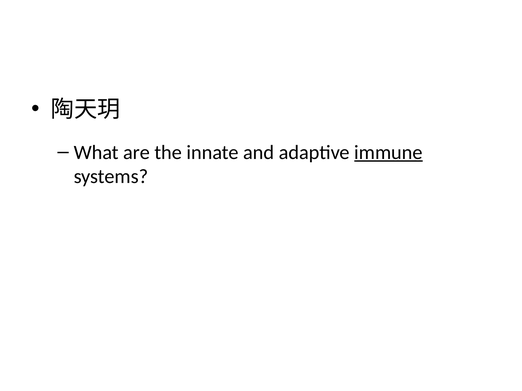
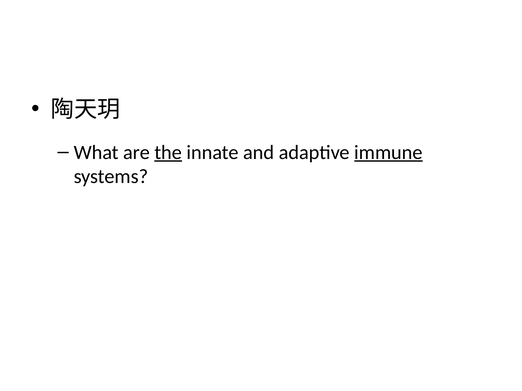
the underline: none -> present
